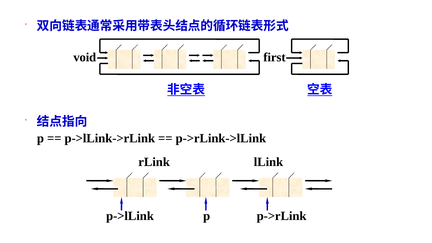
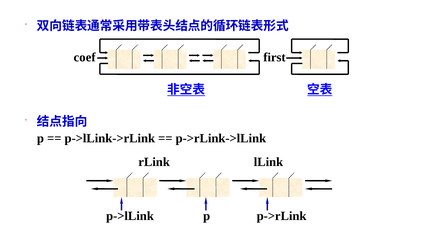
void: void -> coef
